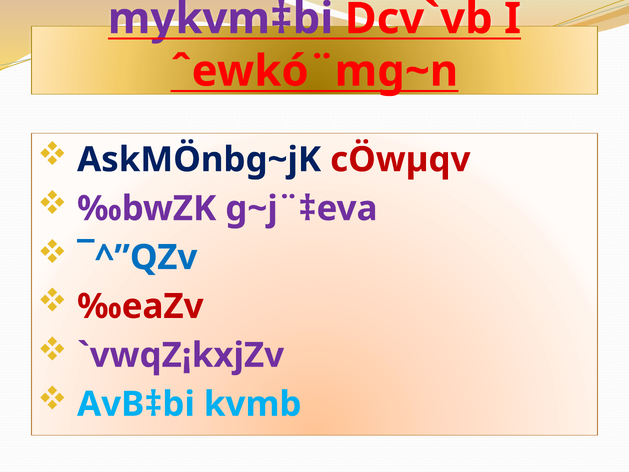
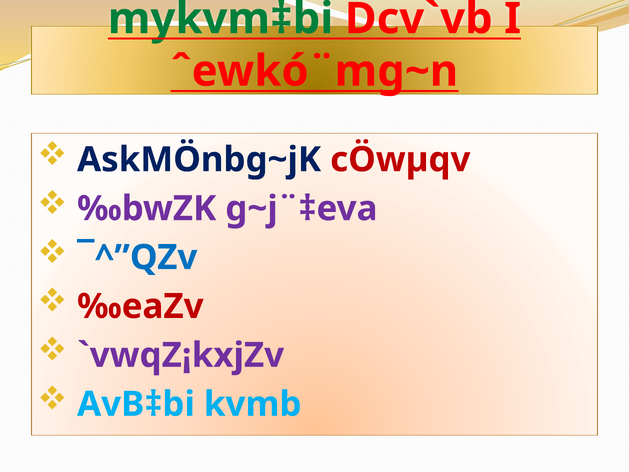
mykvm‡bi colour: purple -> green
